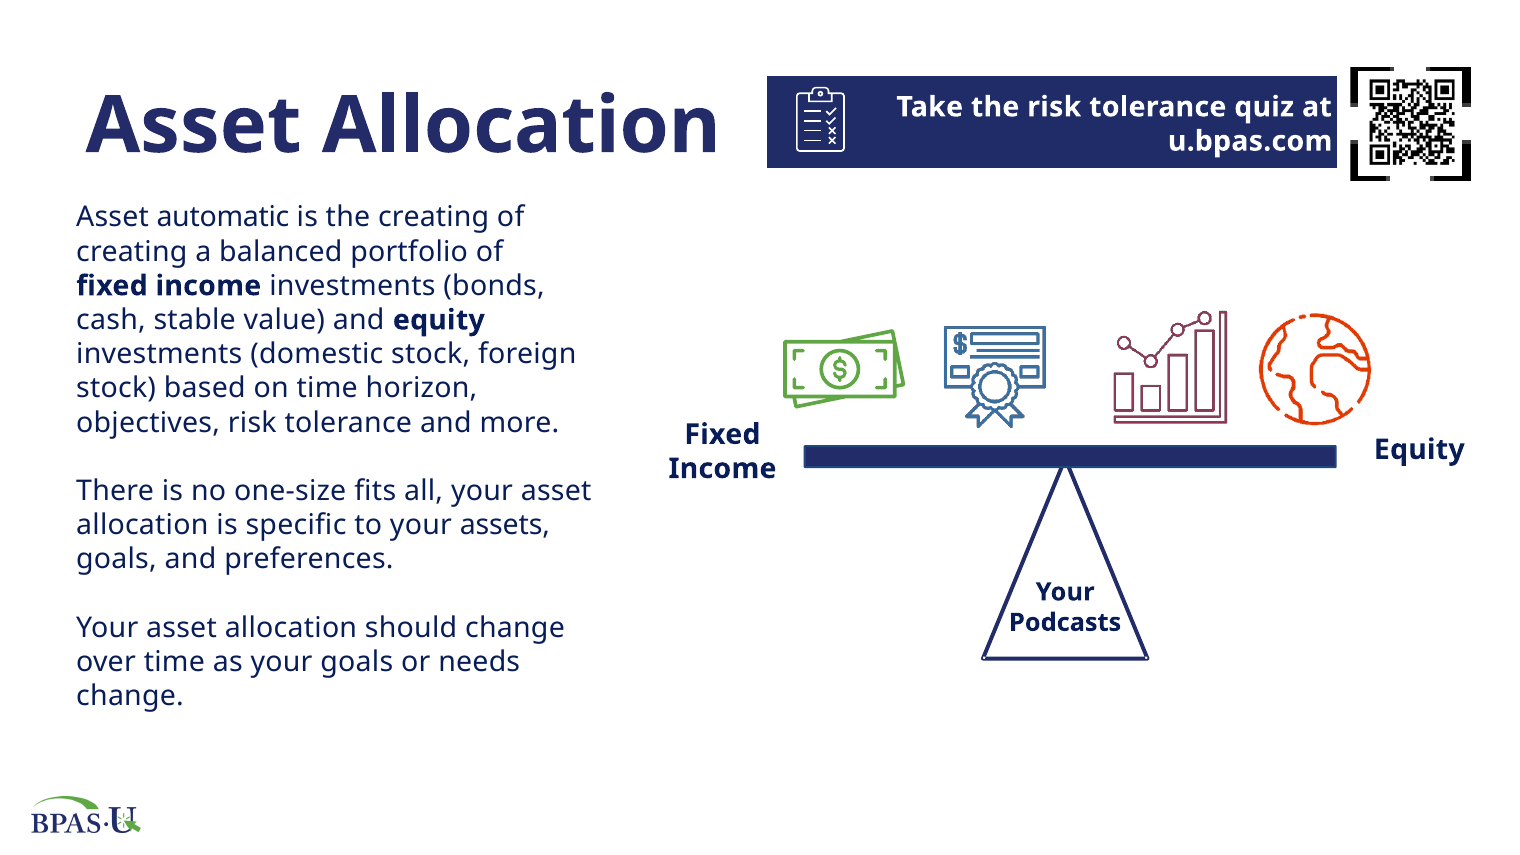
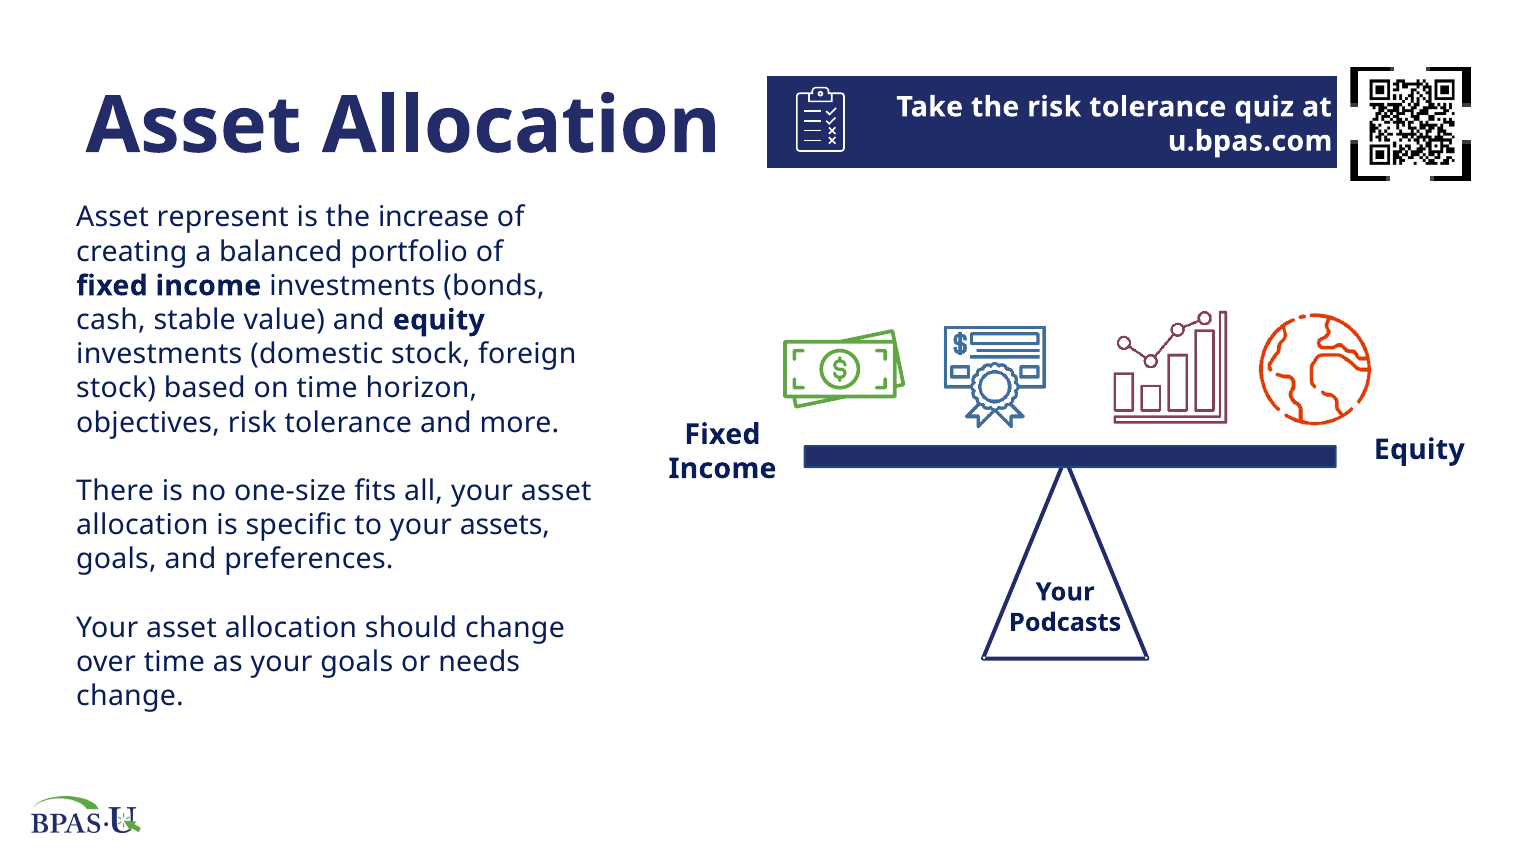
automatic: automatic -> represent
the creating: creating -> increase
